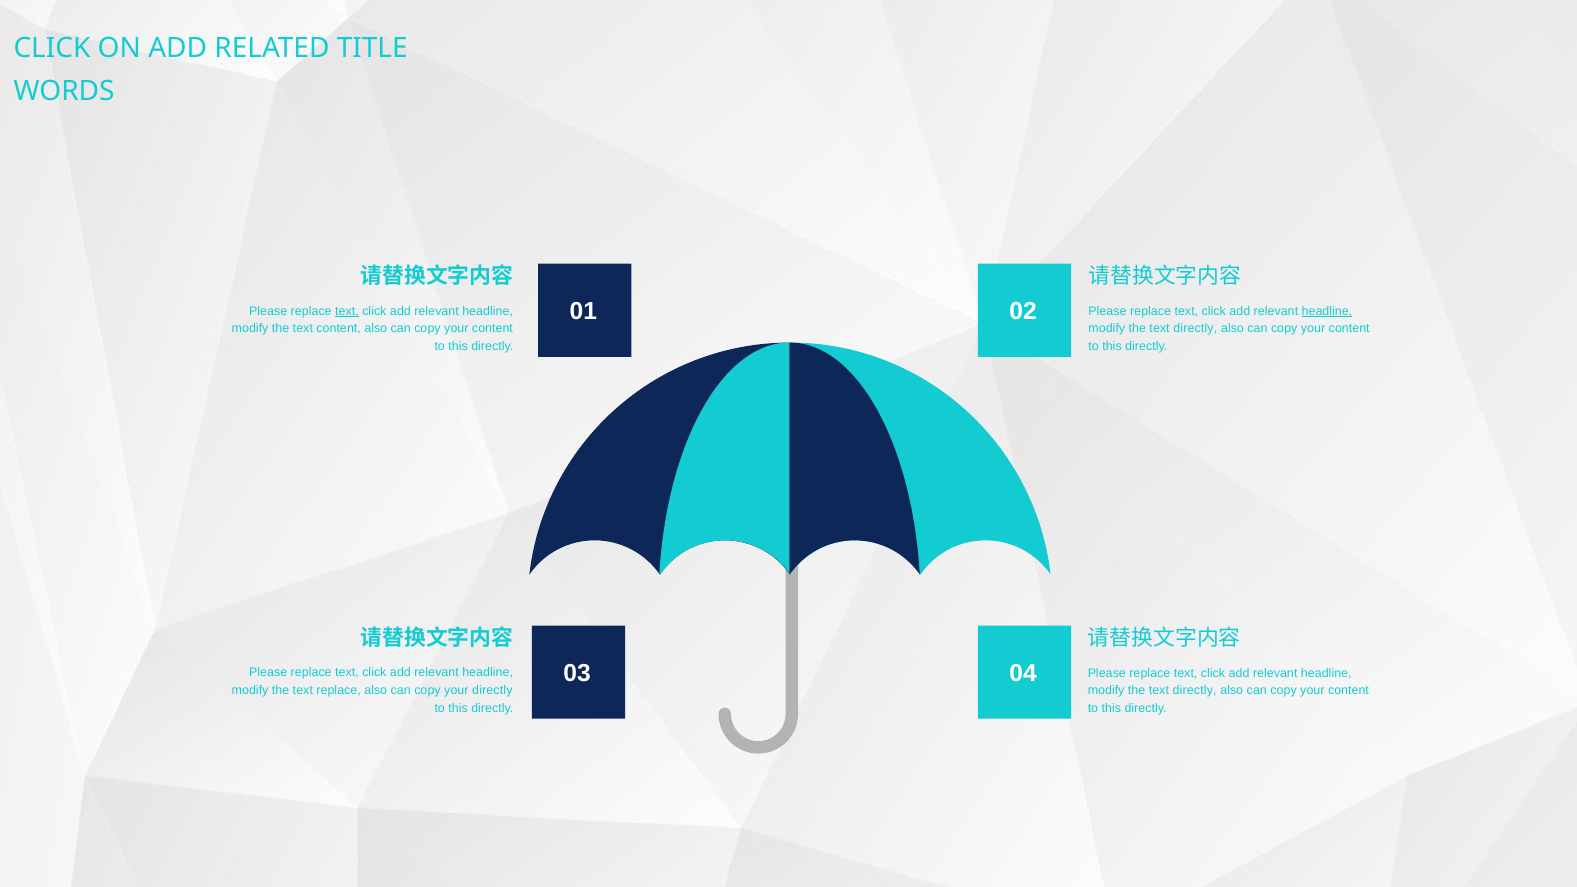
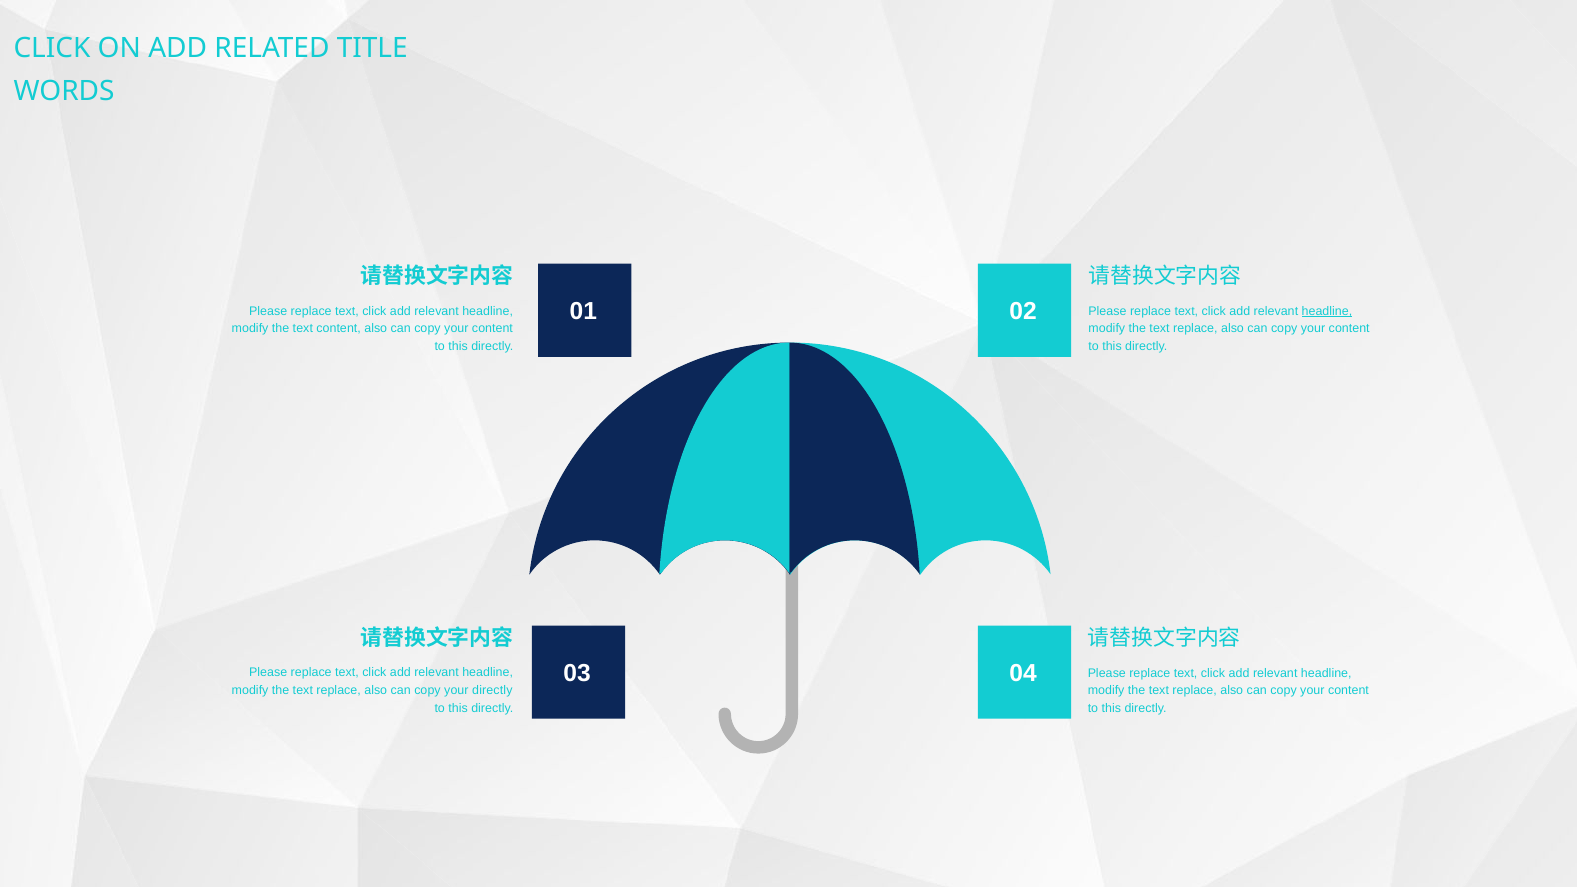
text at (347, 311) underline: present -> none
directly at (1195, 329): directly -> replace
directly at (1195, 691): directly -> replace
